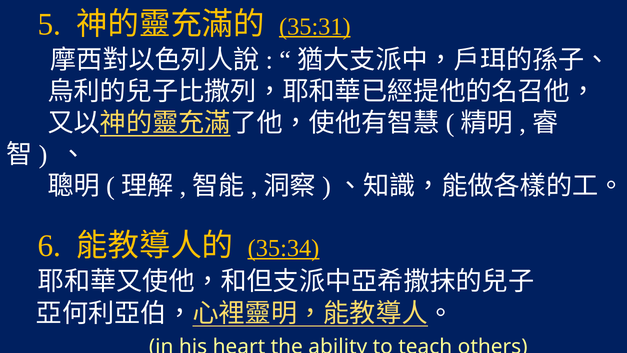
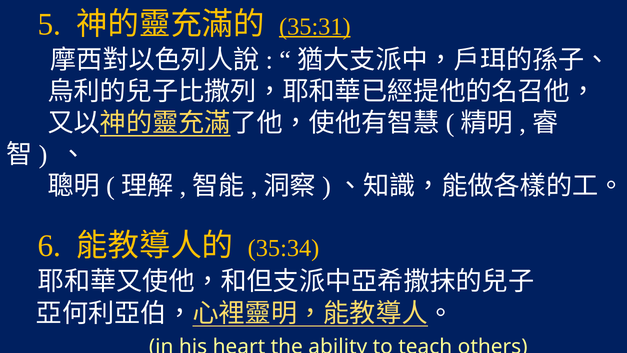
35:34 underline: present -> none
